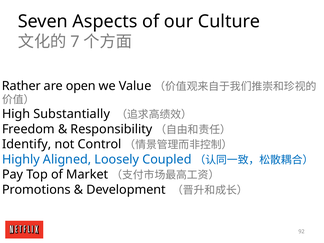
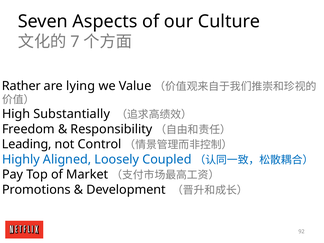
open: open -> lying
Identify: Identify -> Leading
